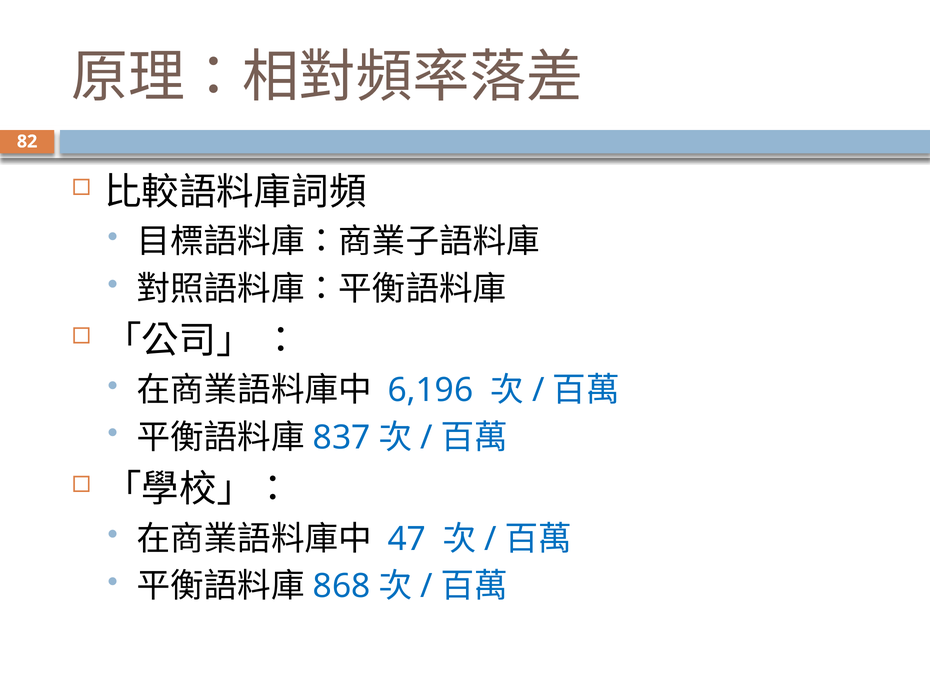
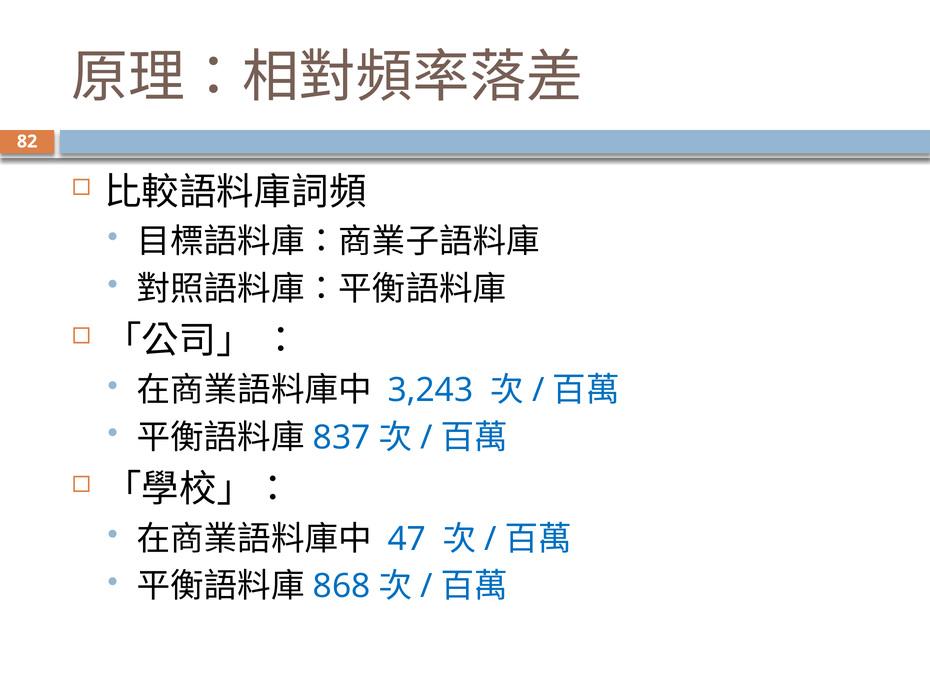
6,196: 6,196 -> 3,243
